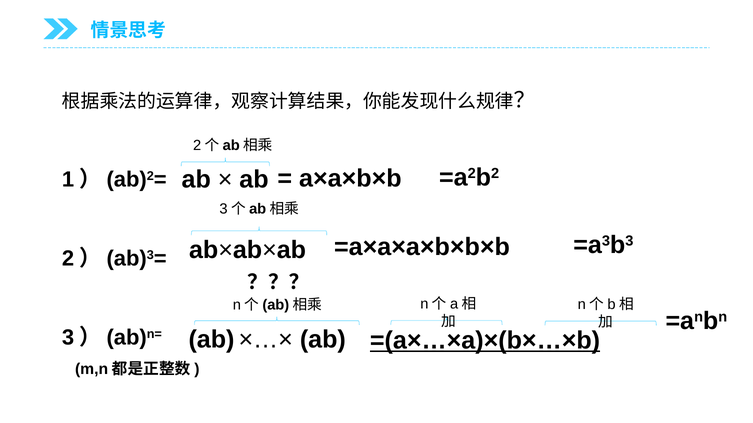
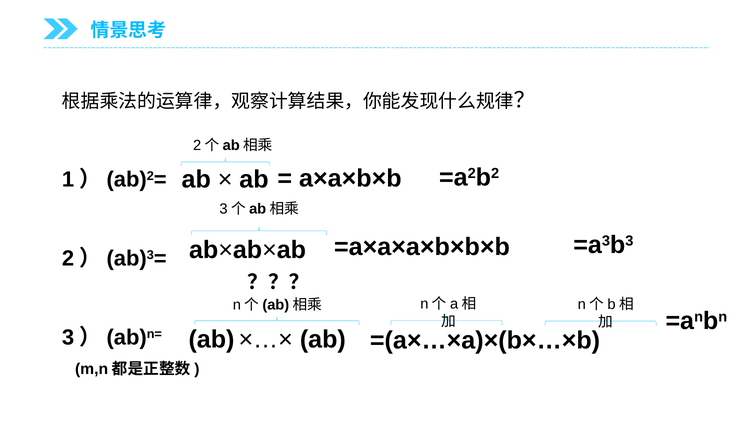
=(a×…×a)×(b×…×b underline: present -> none
